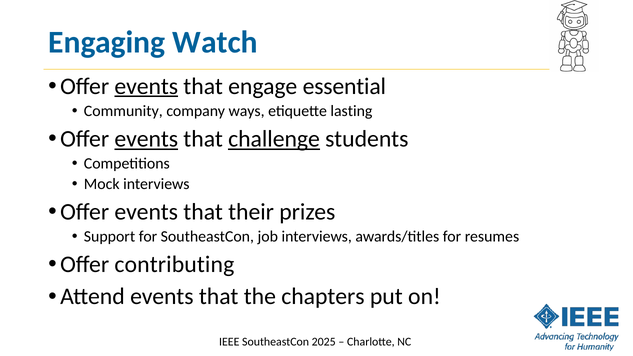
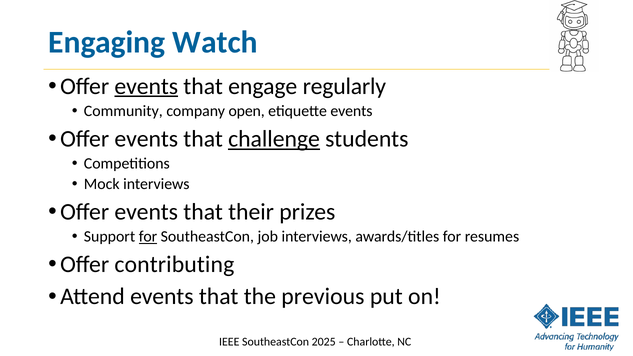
essential: essential -> regularly
ways: ways -> open
etiquette lasting: lasting -> events
events at (146, 139) underline: present -> none
for at (148, 237) underline: none -> present
chapters: chapters -> previous
